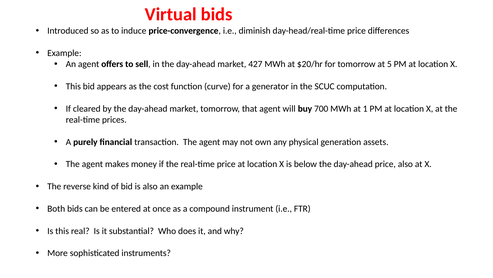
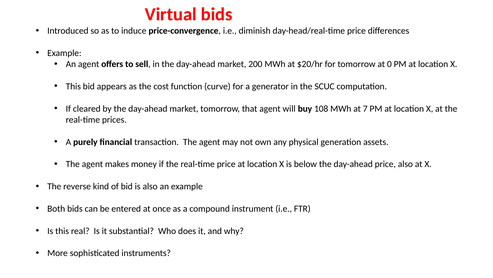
427: 427 -> 200
5: 5 -> 0
700: 700 -> 108
1: 1 -> 7
